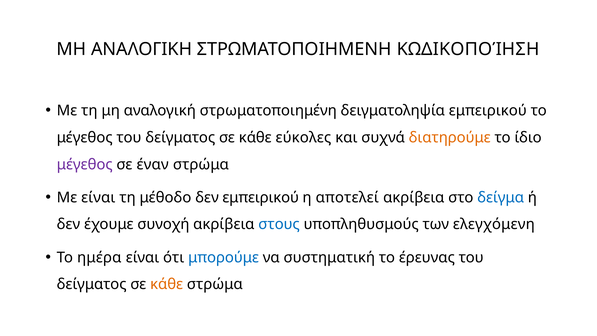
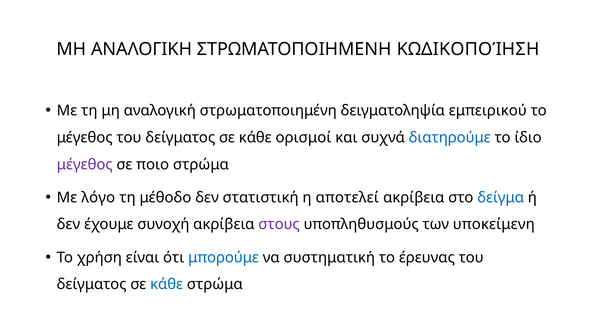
εύκολες: εύκολες -> ορισμοί
διατηρούμε colour: orange -> blue
έναν: έναν -> ποιο
Με είναι: είναι -> λόγο
δεν εμπειρικού: εμπειρικού -> στατιστική
στους colour: blue -> purple
ελεγχόμενη: ελεγχόμενη -> υποκείμενη
ημέρα: ημέρα -> χρήση
κάθε at (167, 284) colour: orange -> blue
